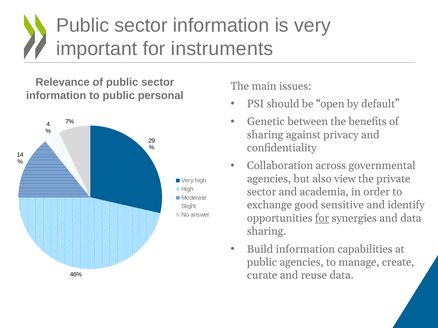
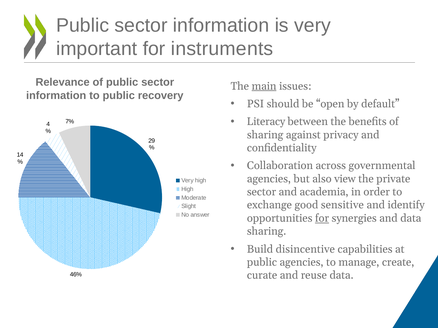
main underline: none -> present
personal: personal -> recovery
Genetic: Genetic -> Literacy
Build information: information -> disincentive
